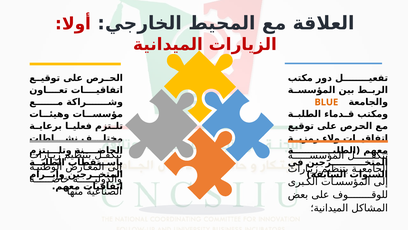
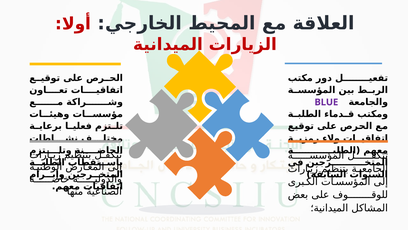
BLUE colour: orange -> purple
